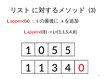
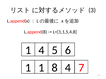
1 0: 0 -> 4
5 5: 5 -> 6
1 3: 3 -> 8
4 0: 0 -> 7
